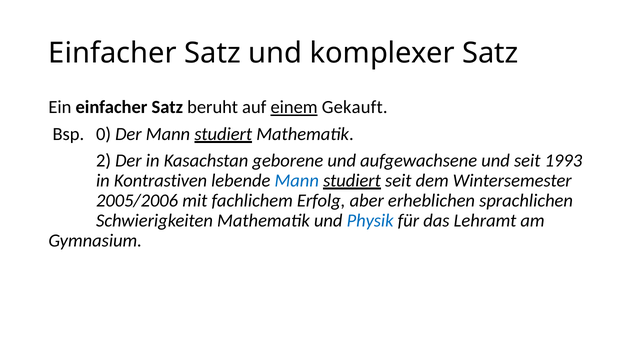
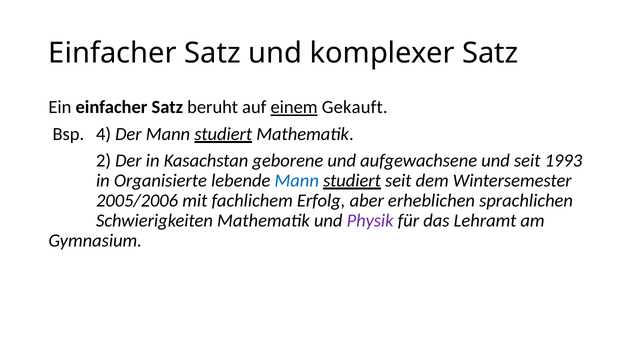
0: 0 -> 4
Kontrastiven: Kontrastiven -> Organisierte
Physik colour: blue -> purple
